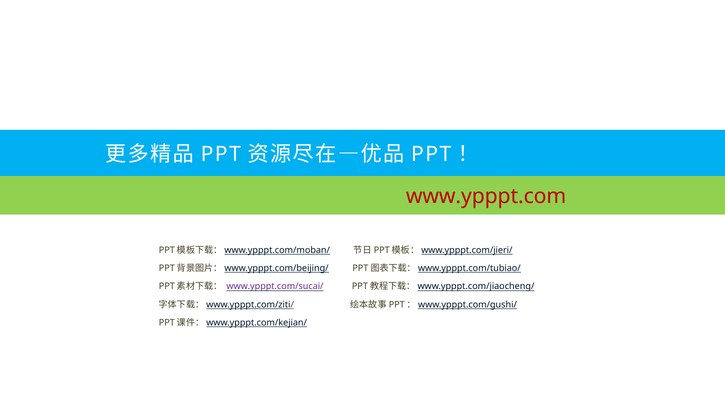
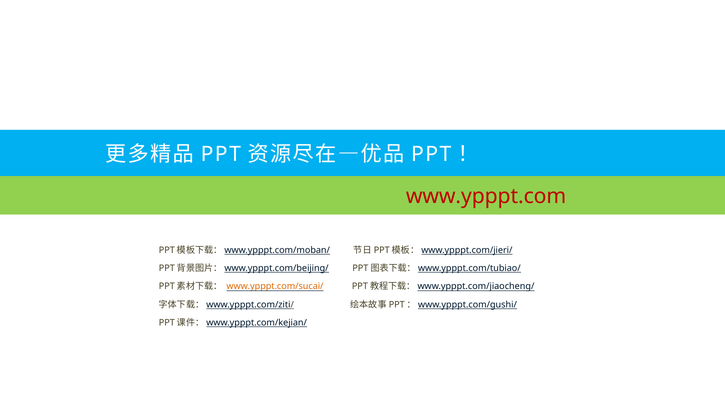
www.ypppt.com/sucai/ colour: purple -> orange
